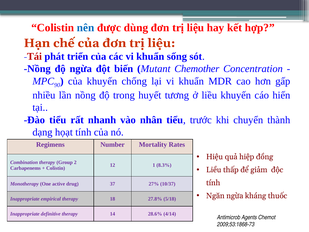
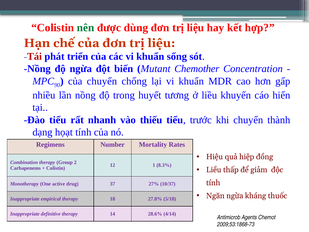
nên colour: blue -> green
của khuyến: khuyến -> chuyển
nhân: nhân -> thiếu
